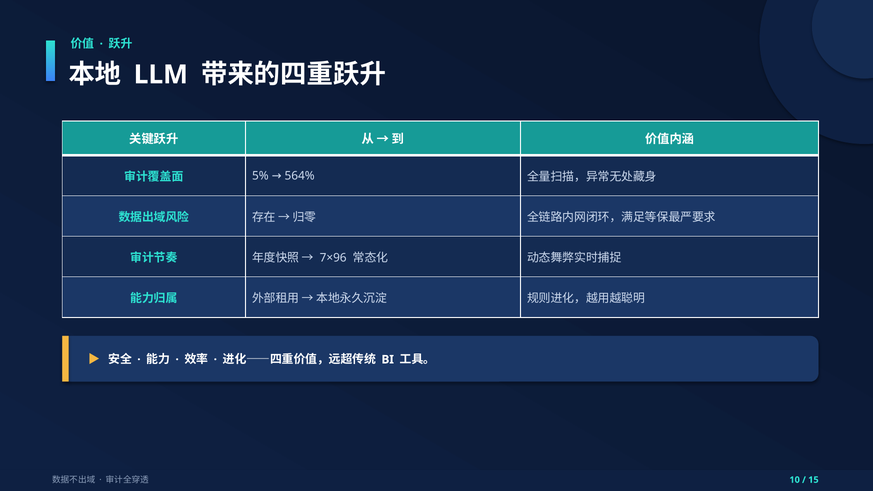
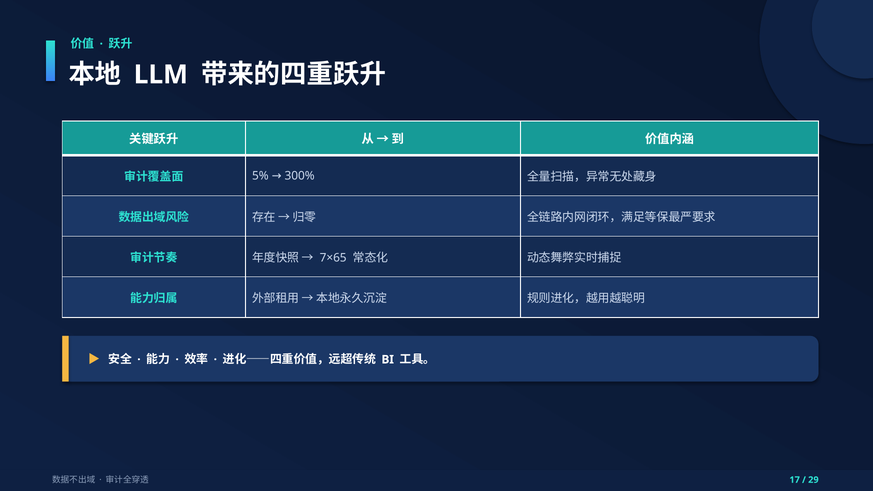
564%: 564% -> 300%
7×96: 7×96 -> 7×65
10: 10 -> 17
15: 15 -> 29
